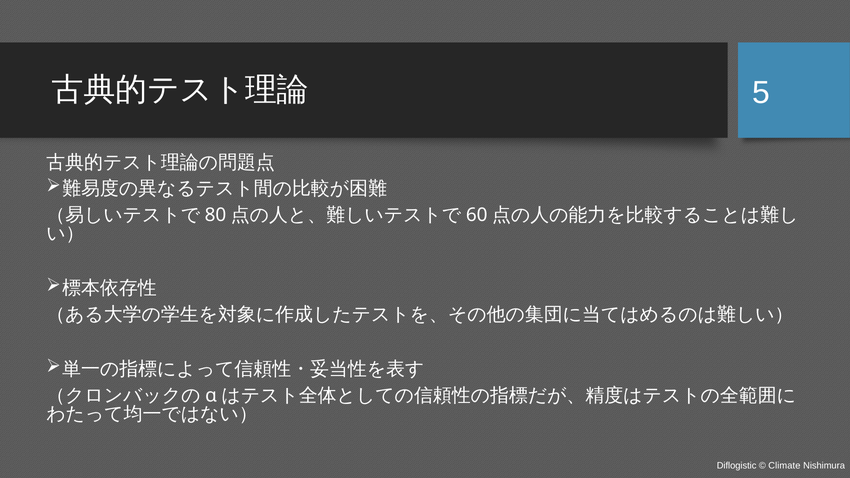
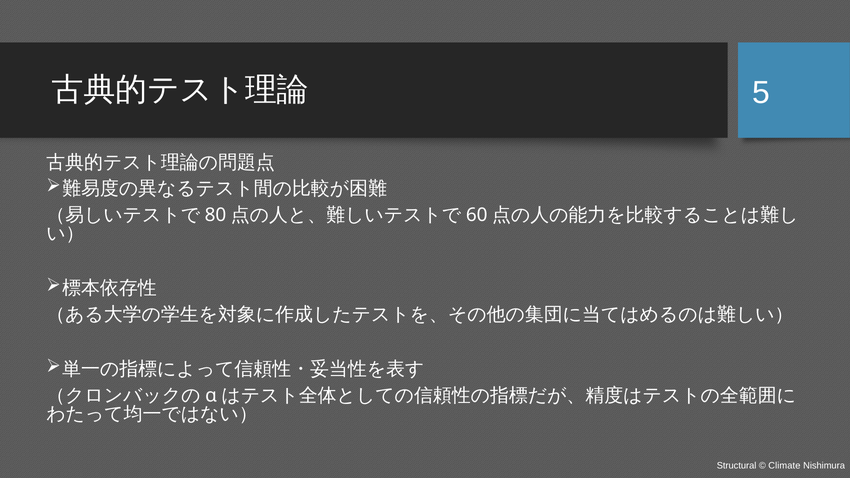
Diflogistic: Diflogistic -> Structural
